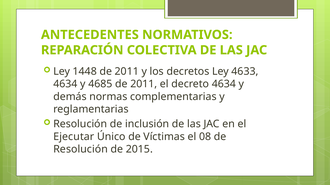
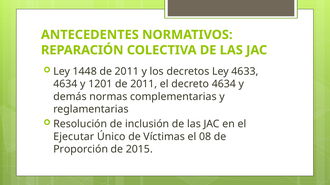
4685: 4685 -> 1201
Resolución at (81, 150): Resolución -> Proporción
